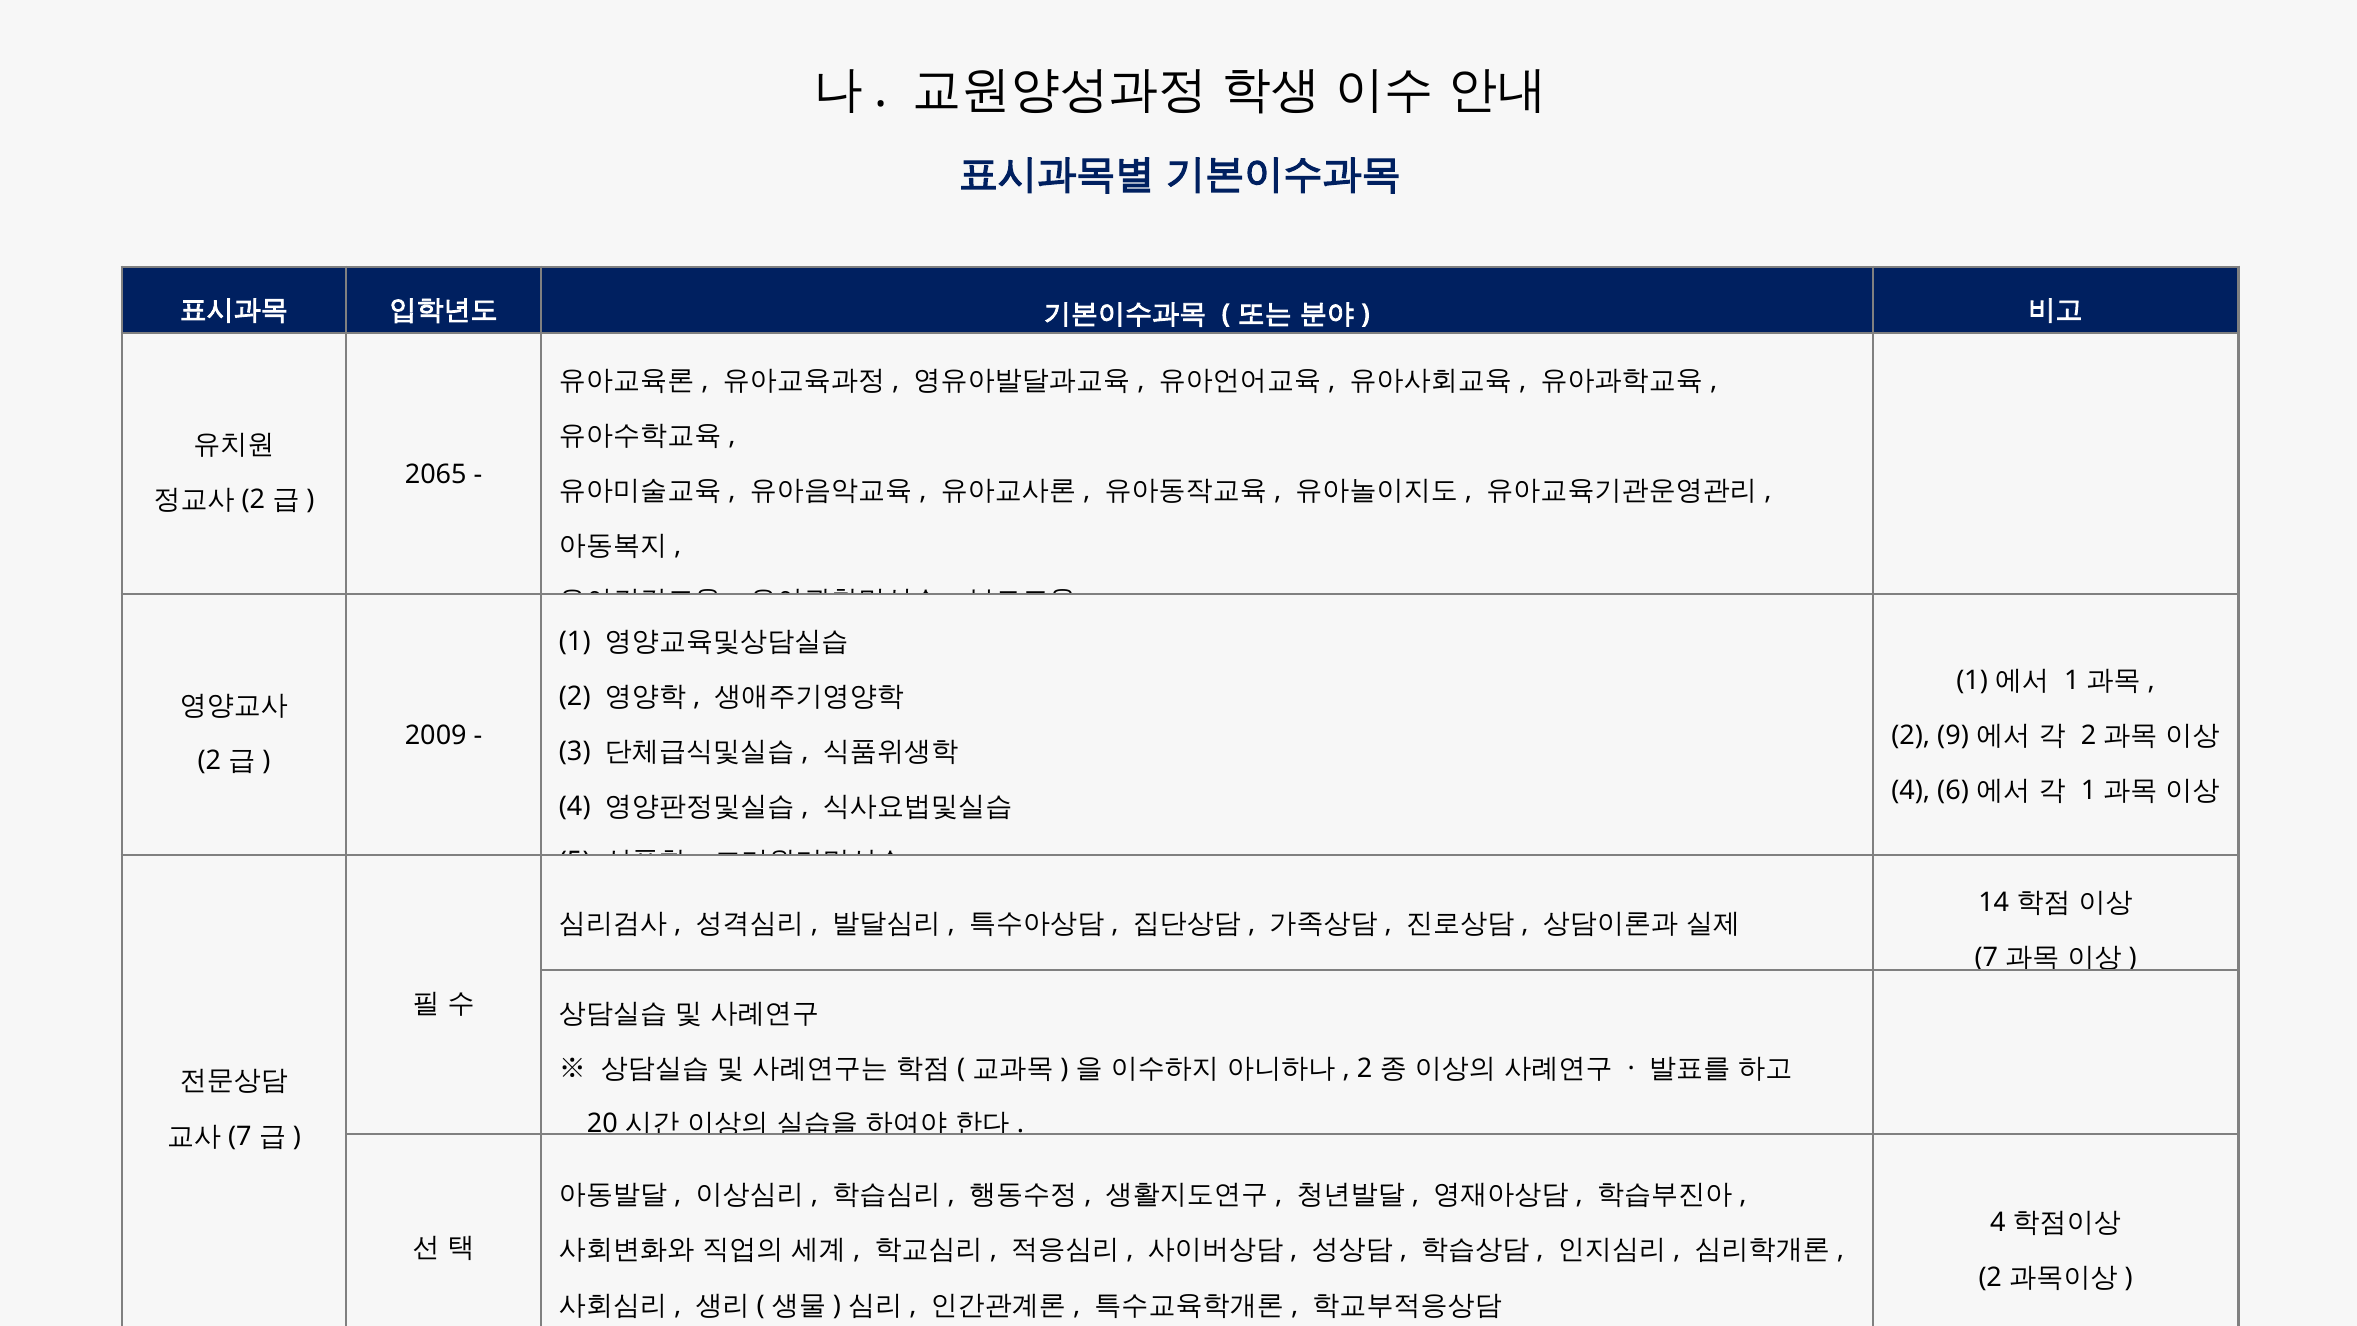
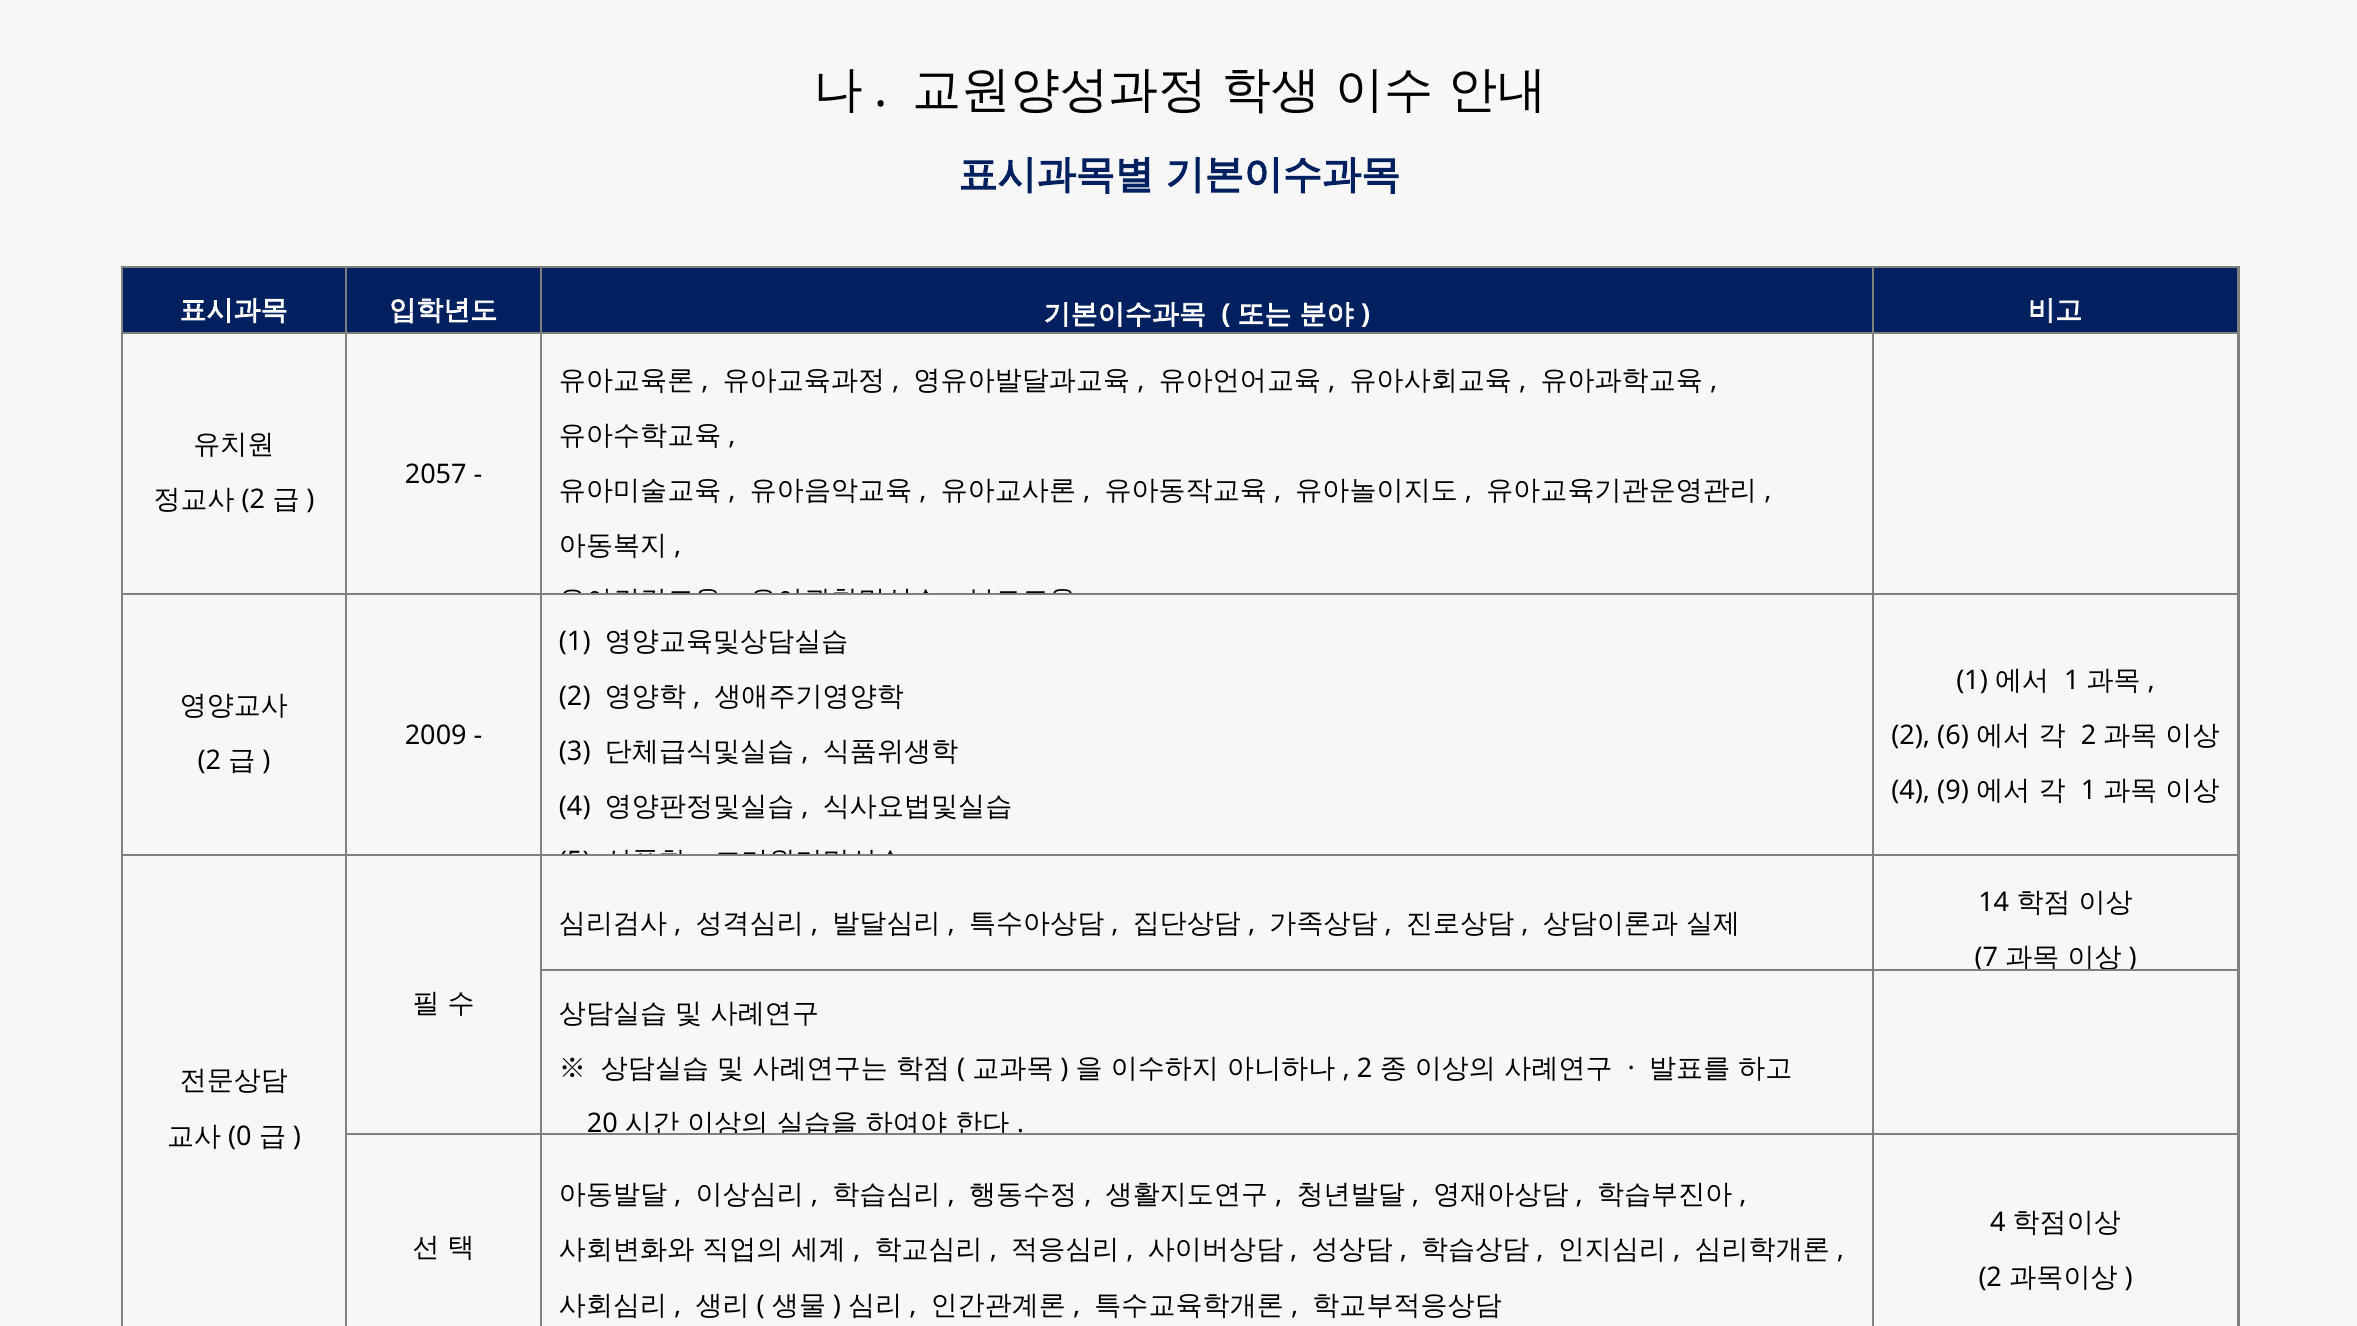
2065: 2065 -> 2057
9: 9 -> 6
6: 6 -> 9
7 at (240, 1136): 7 -> 0
